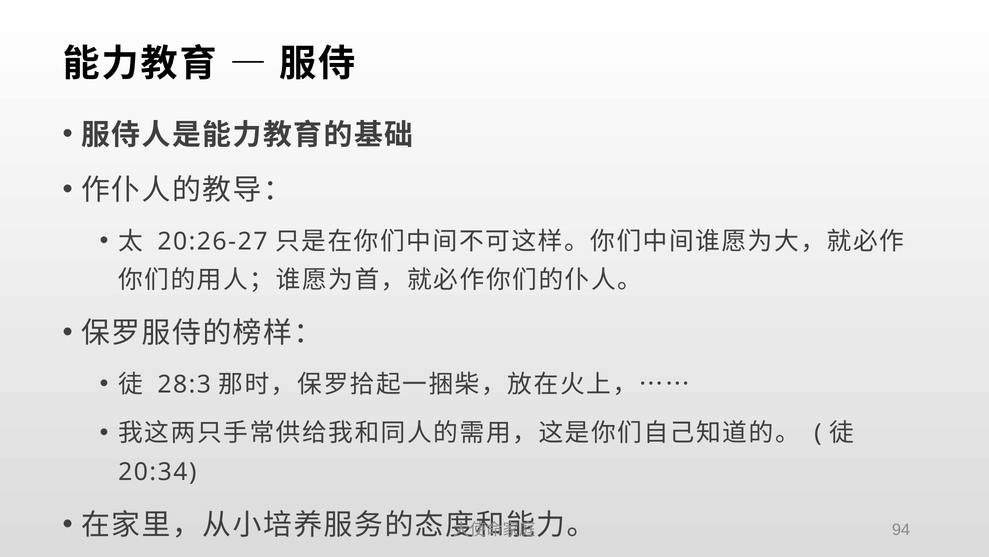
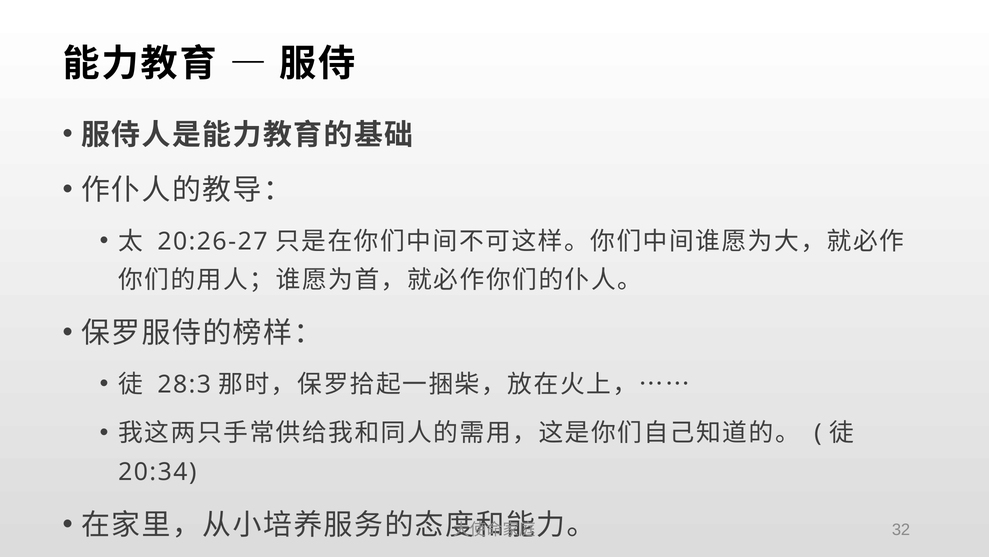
94: 94 -> 32
